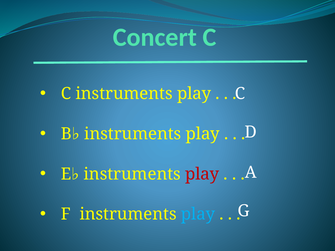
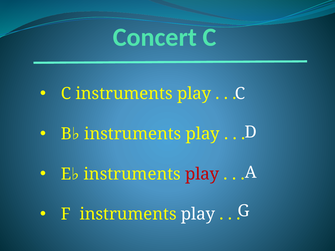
play at (198, 214) colour: light blue -> white
